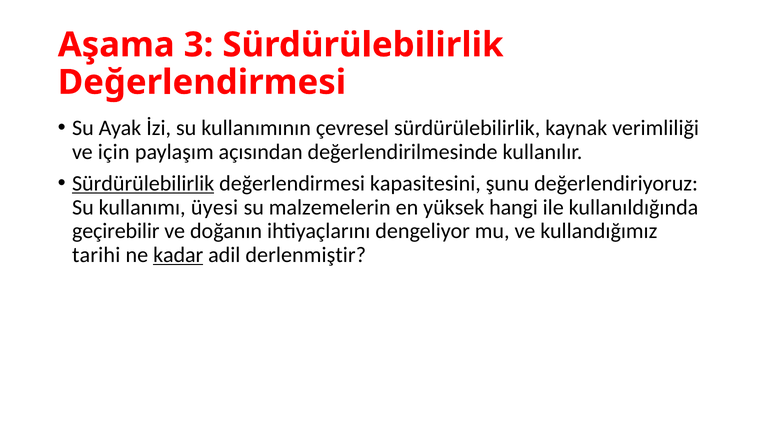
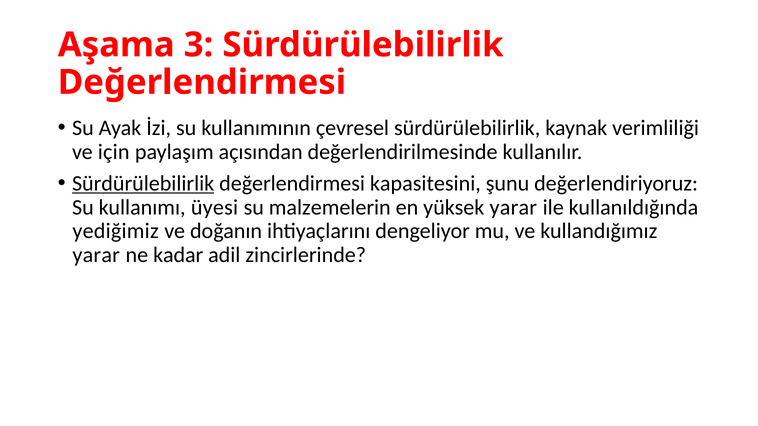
yüksek hangi: hangi -> yarar
geçirebilir: geçirebilir -> yediğimiz
tarihi at (96, 255): tarihi -> yarar
kadar underline: present -> none
derlenmiştir: derlenmiştir -> zincirlerinde
